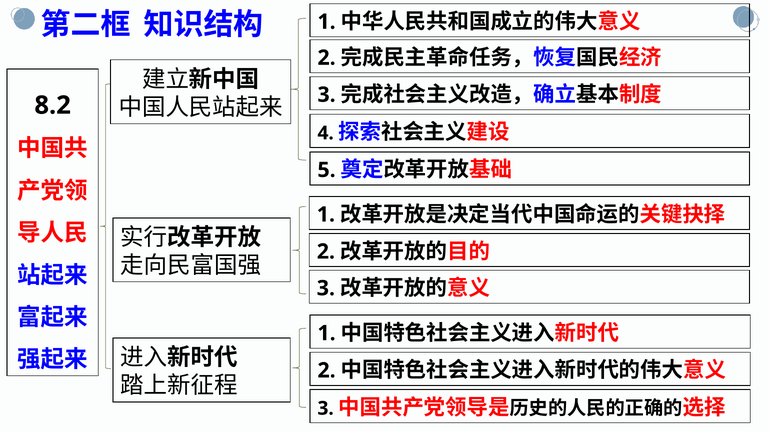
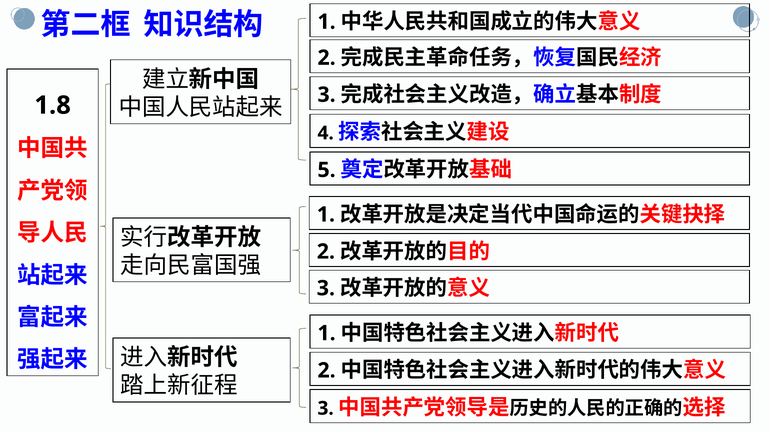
8.2: 8.2 -> 1.8
